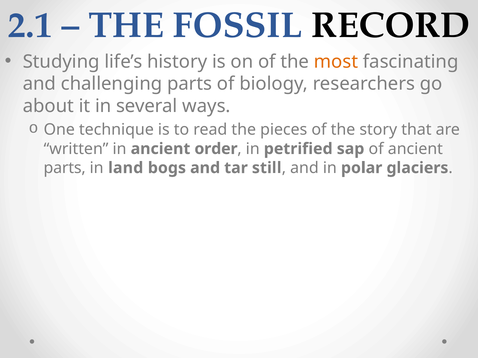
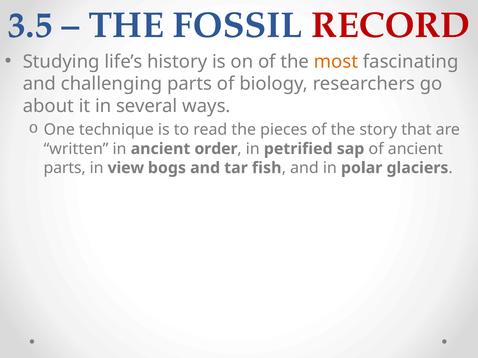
2.1: 2.1 -> 3.5
RECORD colour: black -> red
land: land -> view
still: still -> fish
